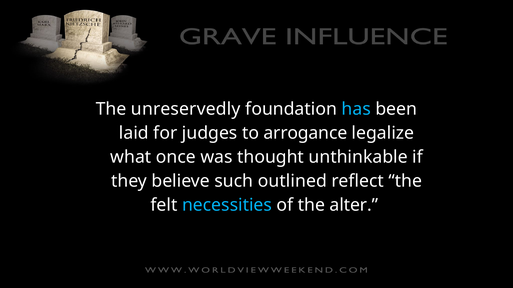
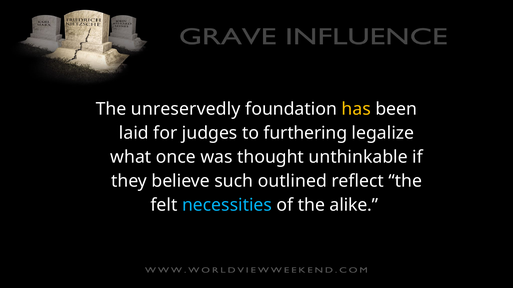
has colour: light blue -> yellow
arrogance: arrogance -> furthering
alter: alter -> alike
